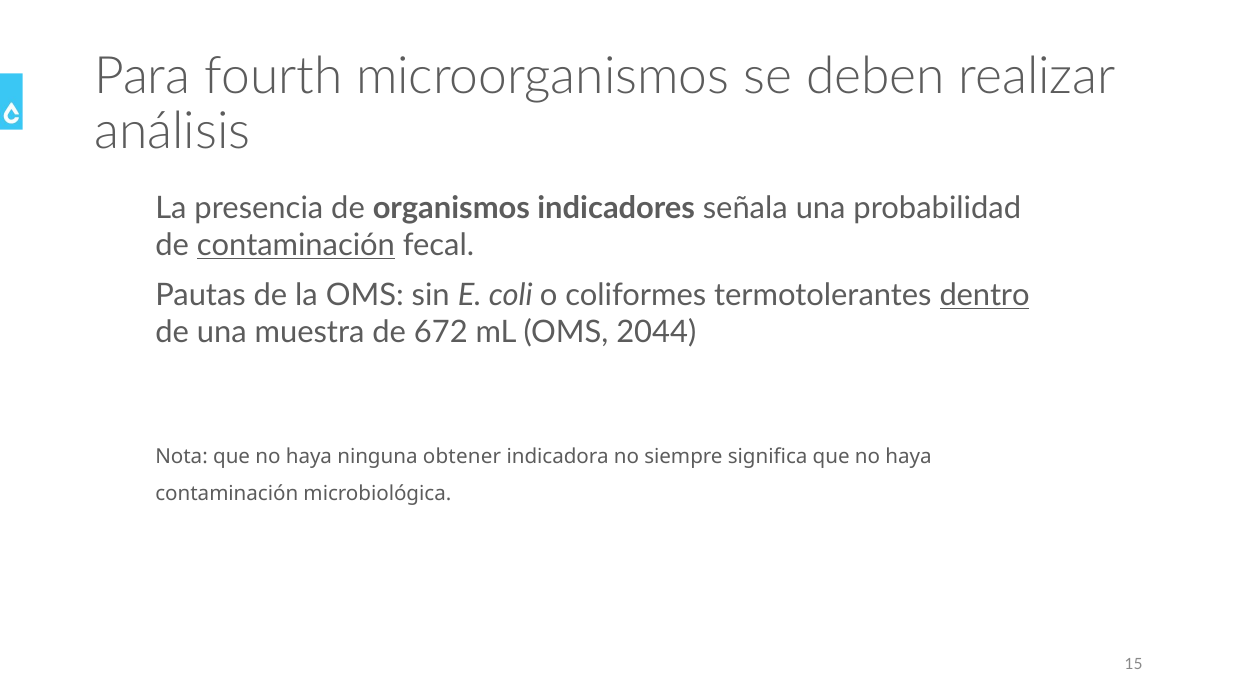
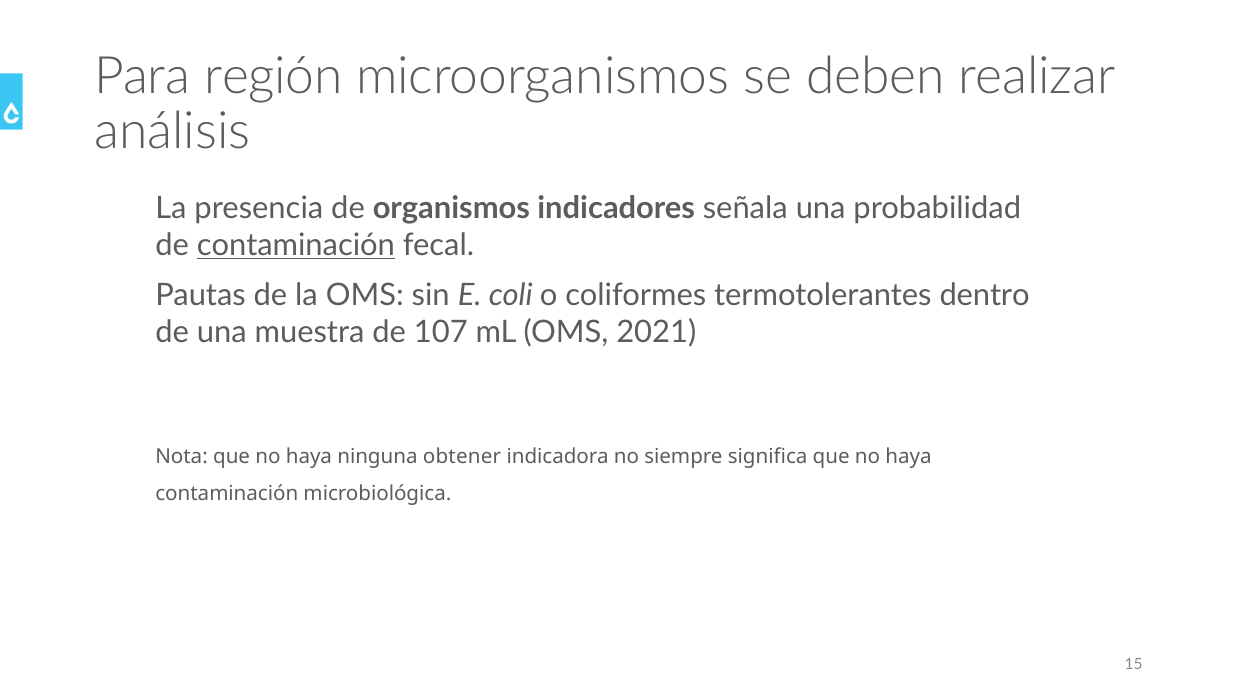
fourth: fourth -> región
dentro underline: present -> none
672: 672 -> 107
2044: 2044 -> 2021
